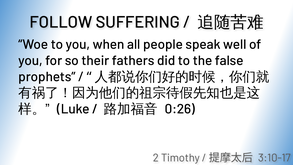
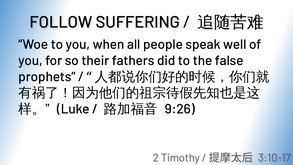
0:26: 0:26 -> 9:26
